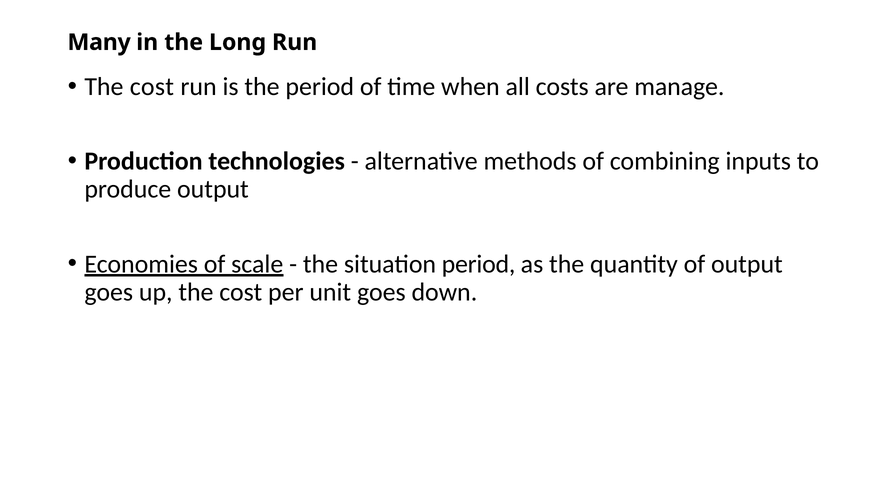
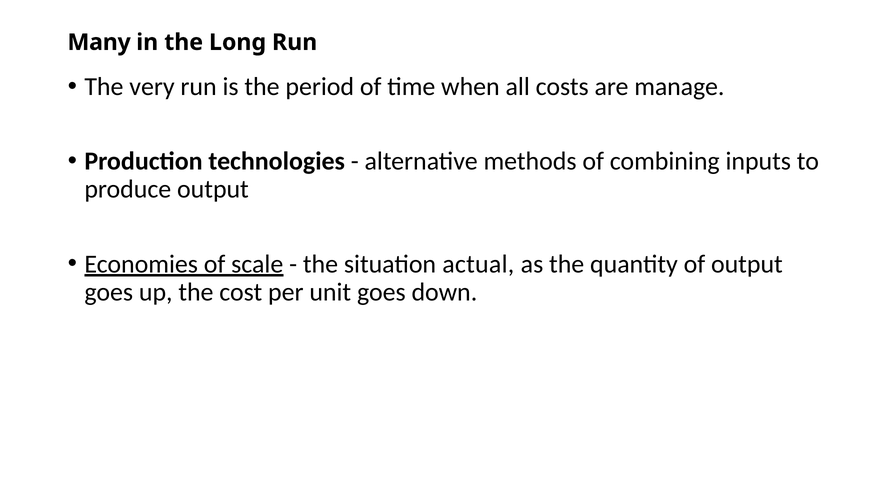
cost at (152, 87): cost -> very
situation period: period -> actual
